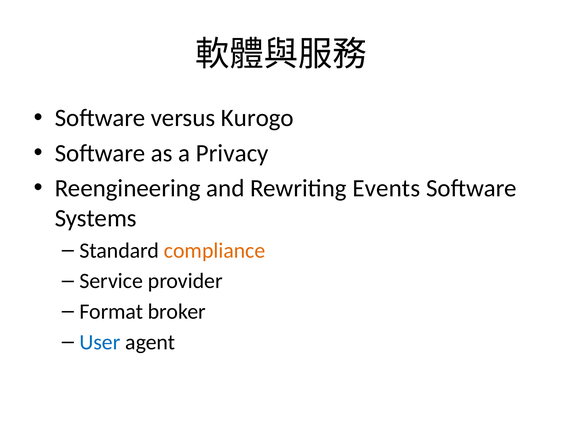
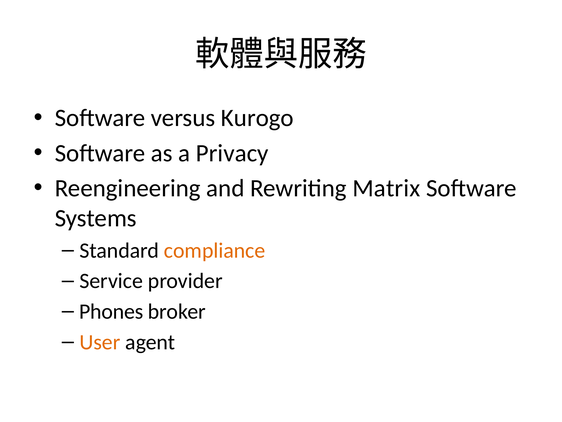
Events: Events -> Matrix
Format: Format -> Phones
User colour: blue -> orange
